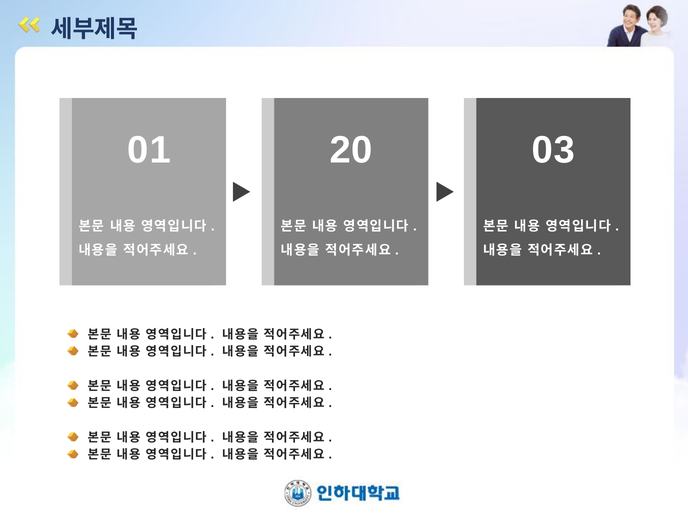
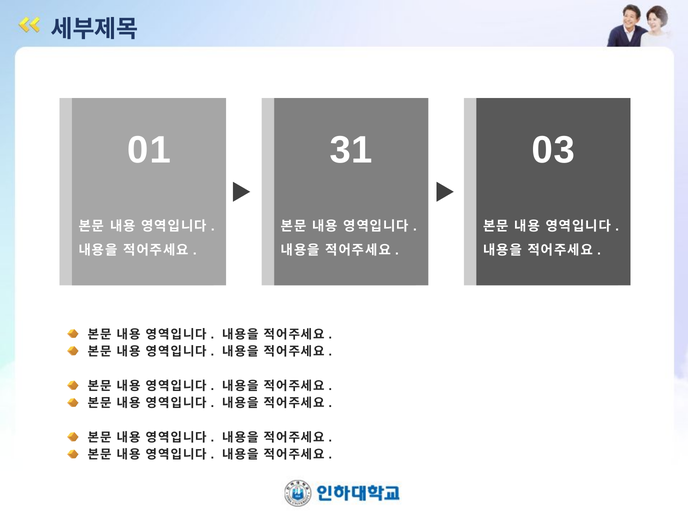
20: 20 -> 31
